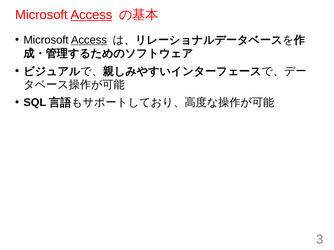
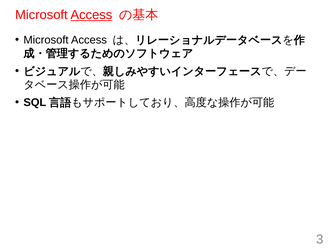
Access at (89, 40) underline: present -> none
